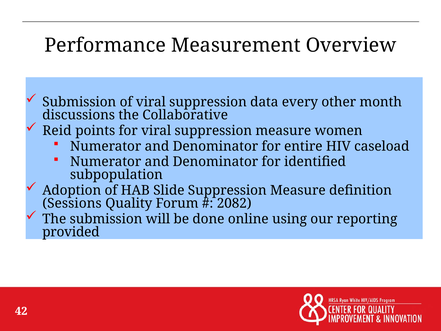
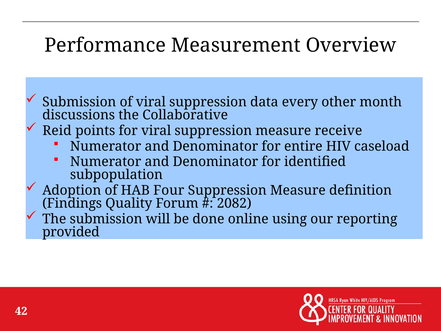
women: women -> receive
Slide: Slide -> Four
Sessions: Sessions -> Findings
